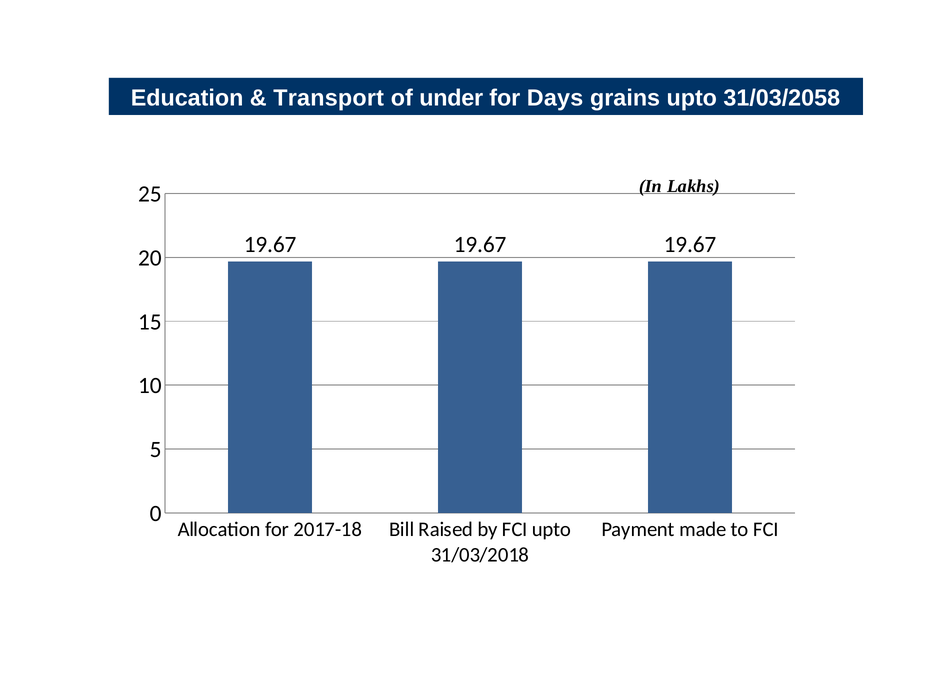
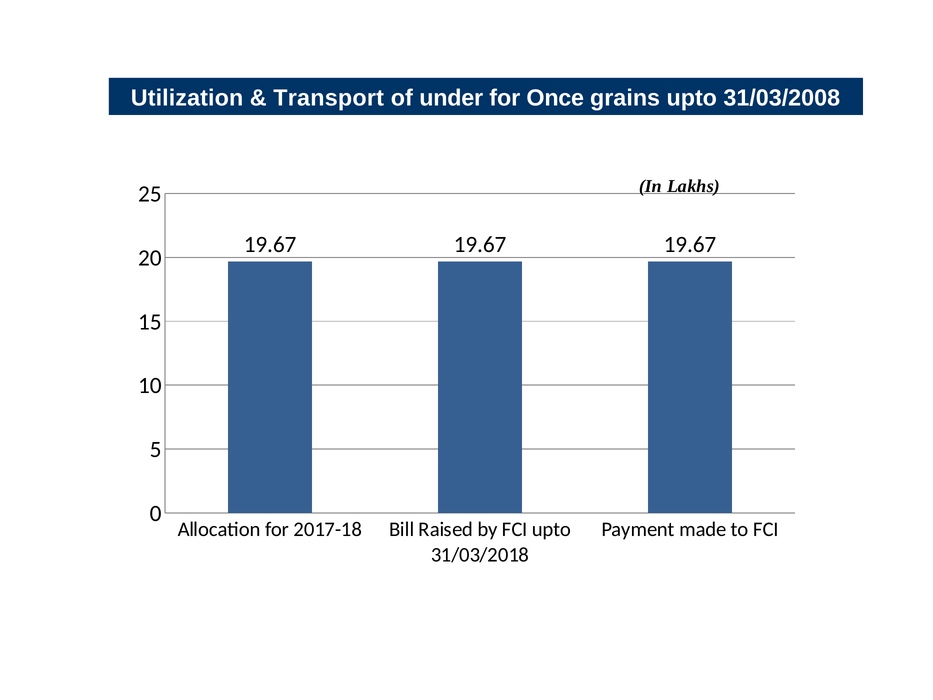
Education: Education -> Utilization
Days: Days -> Once
31/03/2058: 31/03/2058 -> 31/03/2008
